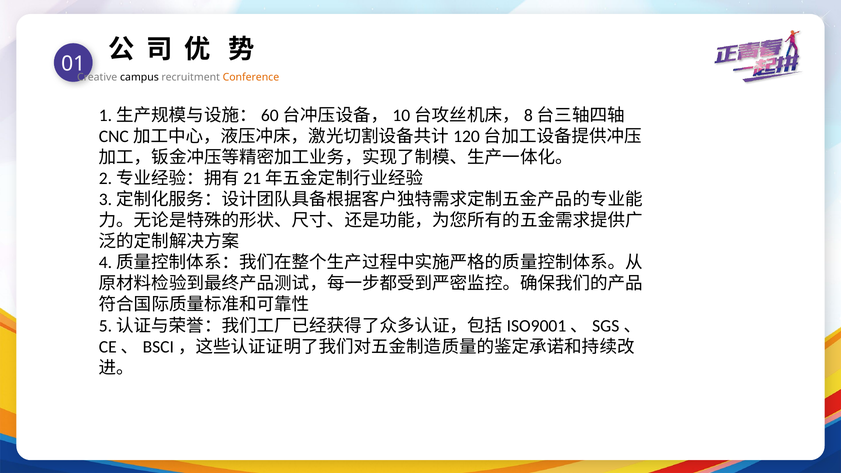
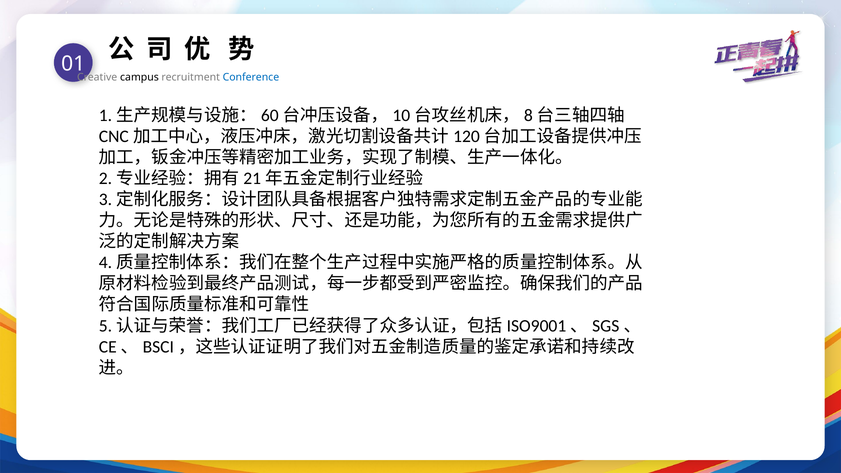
Conference colour: orange -> blue
